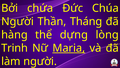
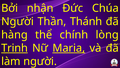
chứa: chứa -> nhận
Tháng: Tháng -> Thánh
dựng: dựng -> chính
Trinh underline: none -> present
